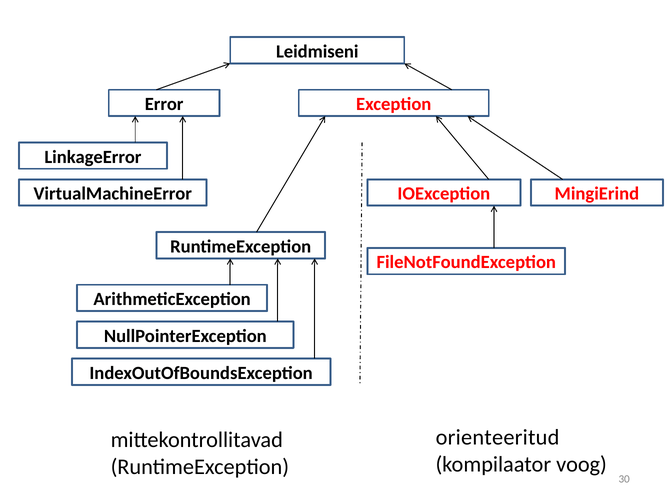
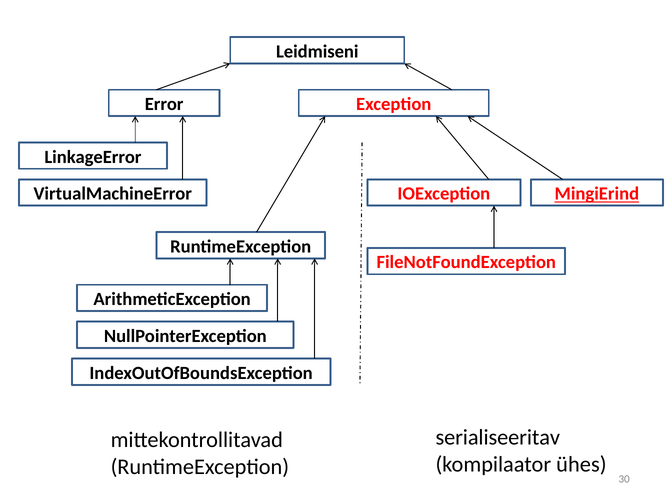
MingiErind underline: none -> present
orienteeritud: orienteeritud -> serialiseeritav
voog: voog -> ühes
